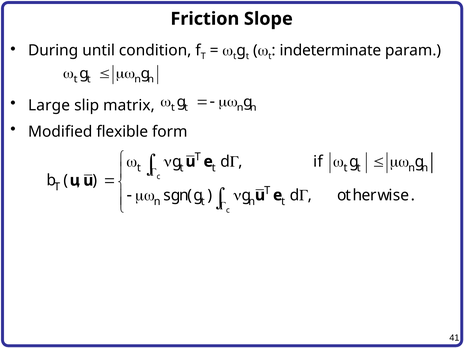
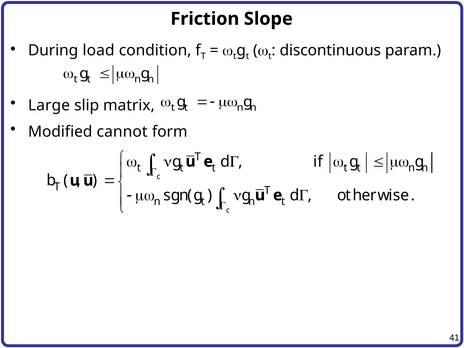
until: until -> load
indeterminate: indeterminate -> discontinuous
flexible: flexible -> cannot
